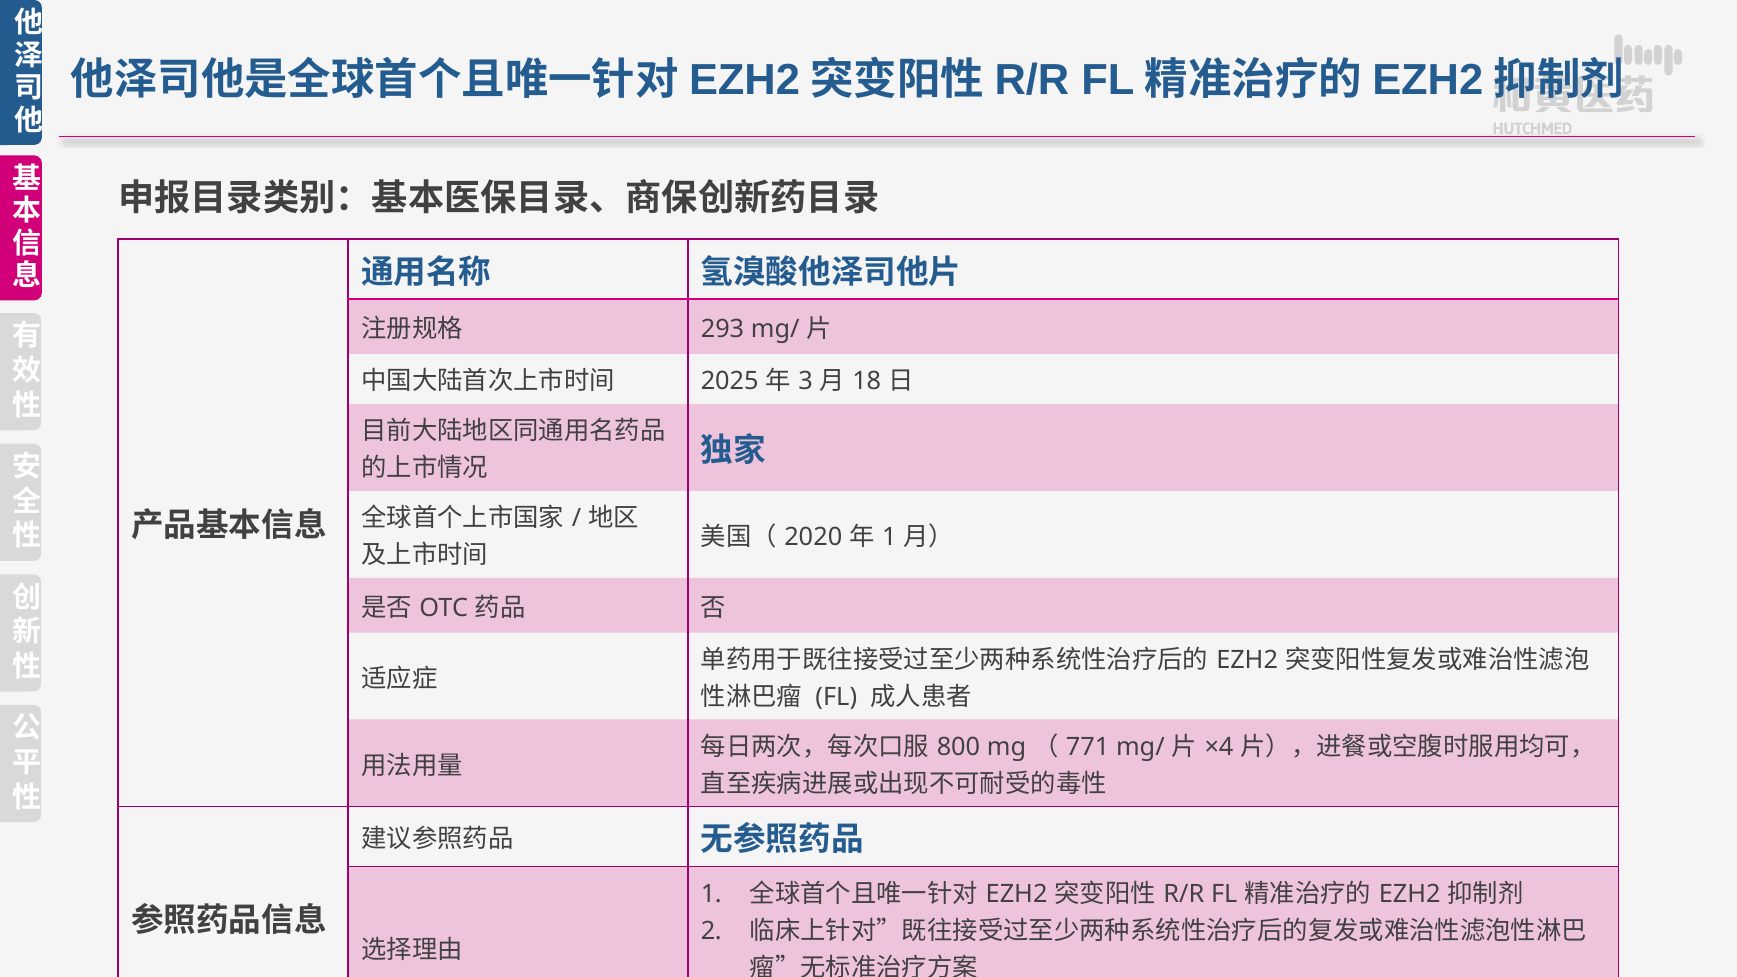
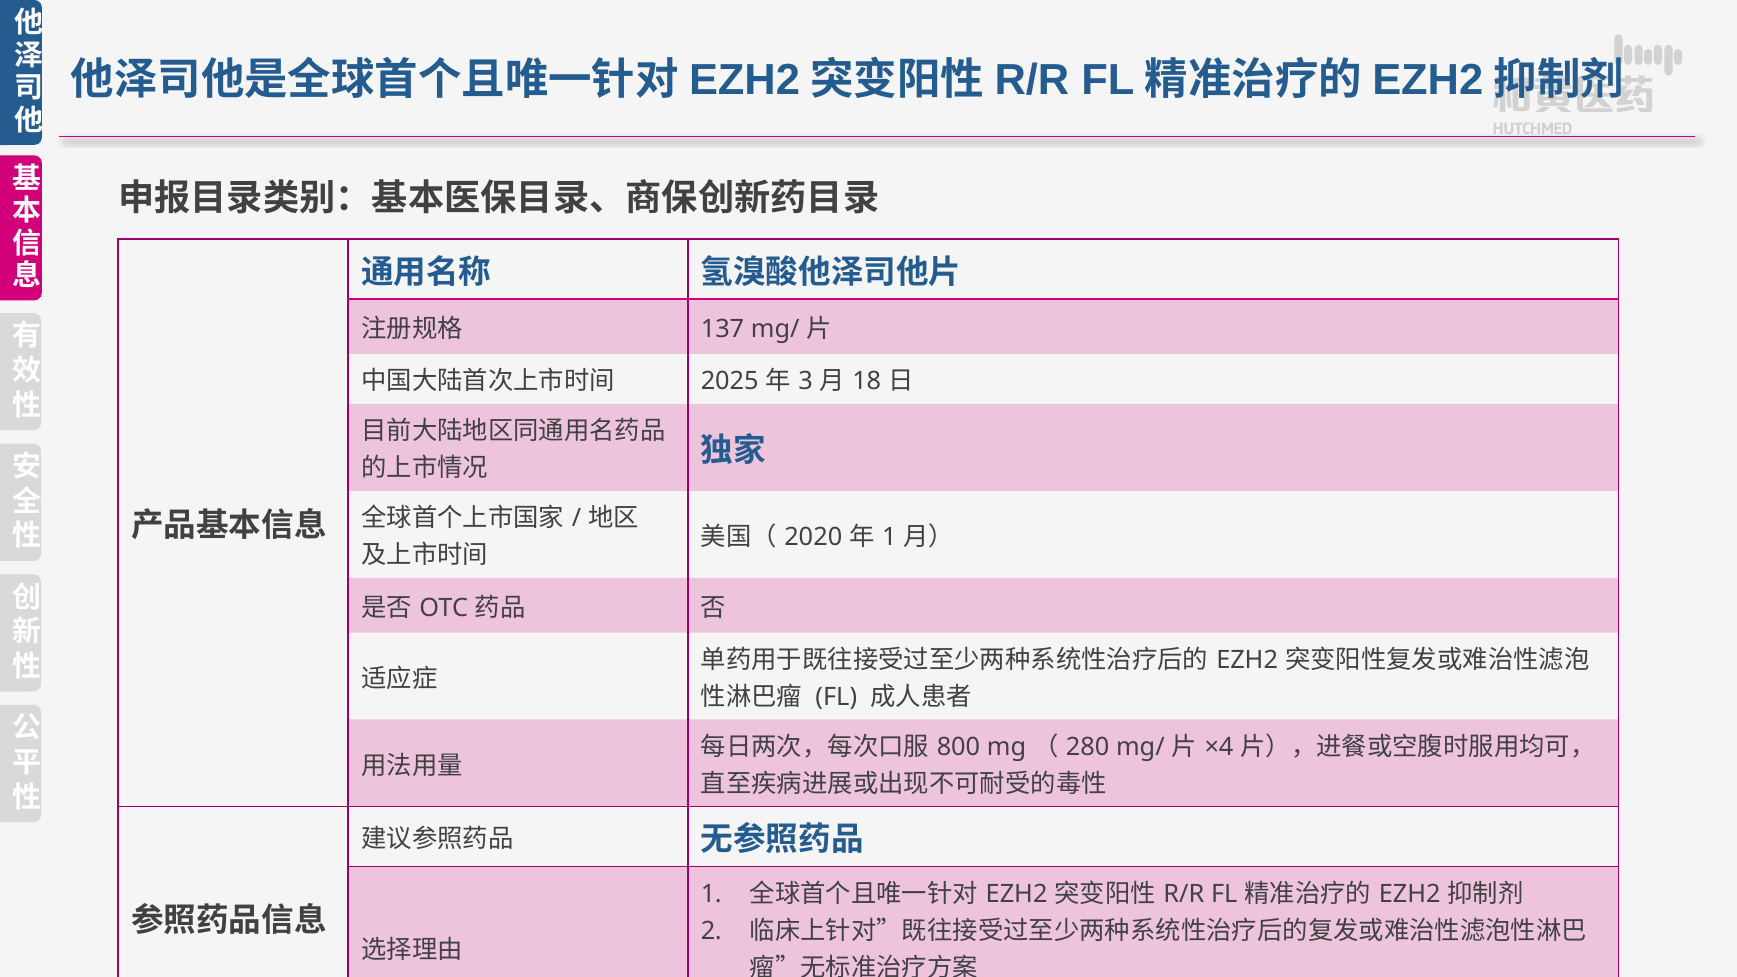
293: 293 -> 137
771: 771 -> 280
